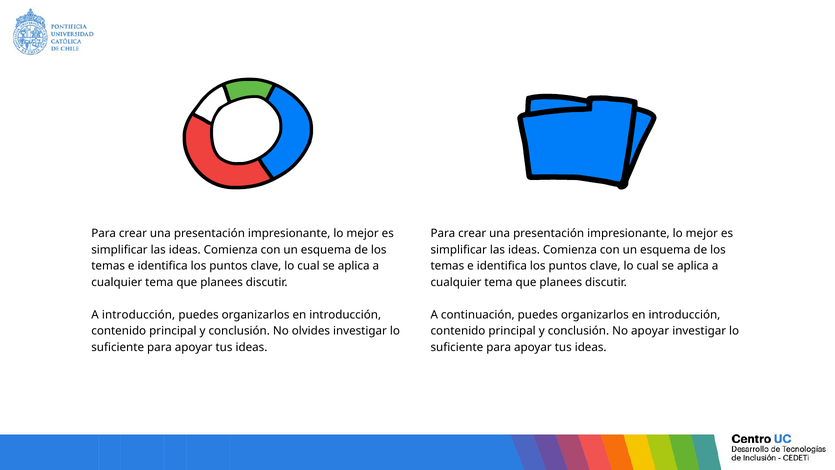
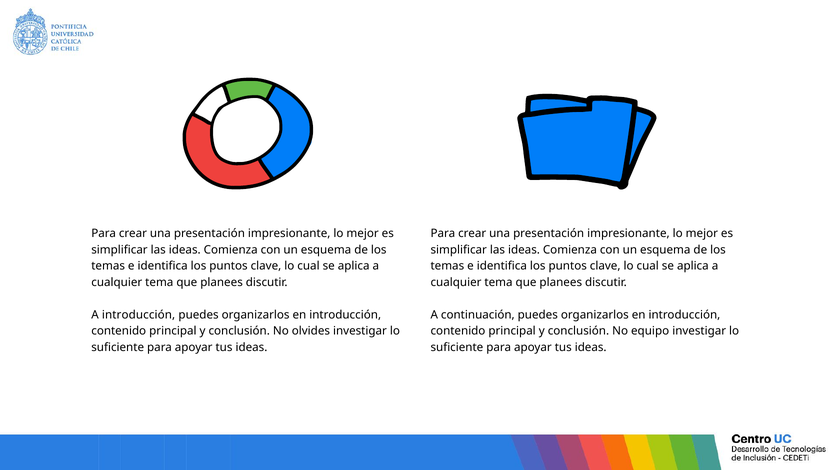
No apoyar: apoyar -> equipo
